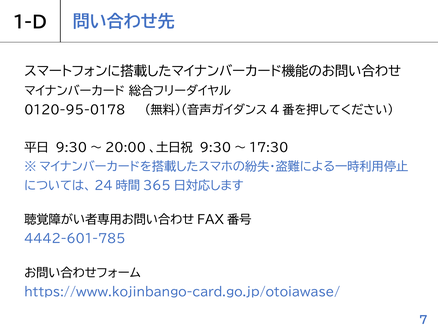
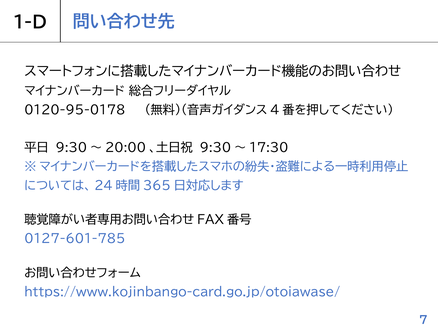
4442-601-785: 4442-601-785 -> 0127-601-785
